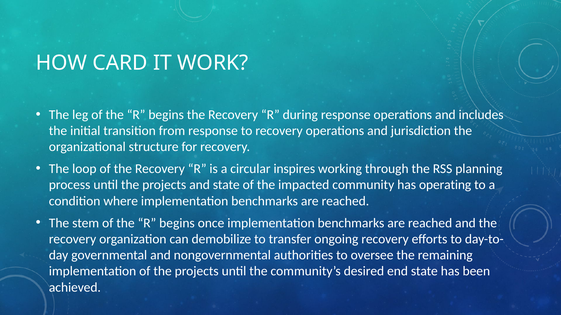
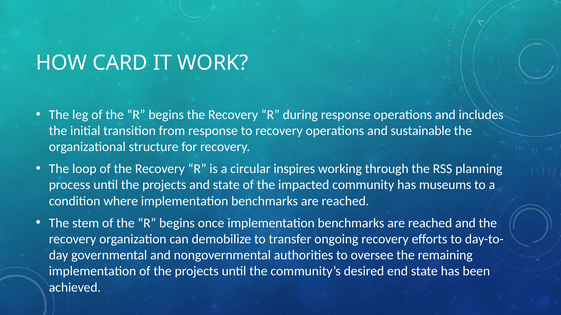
jurisdiction: jurisdiction -> sustainable
operating: operating -> museums
